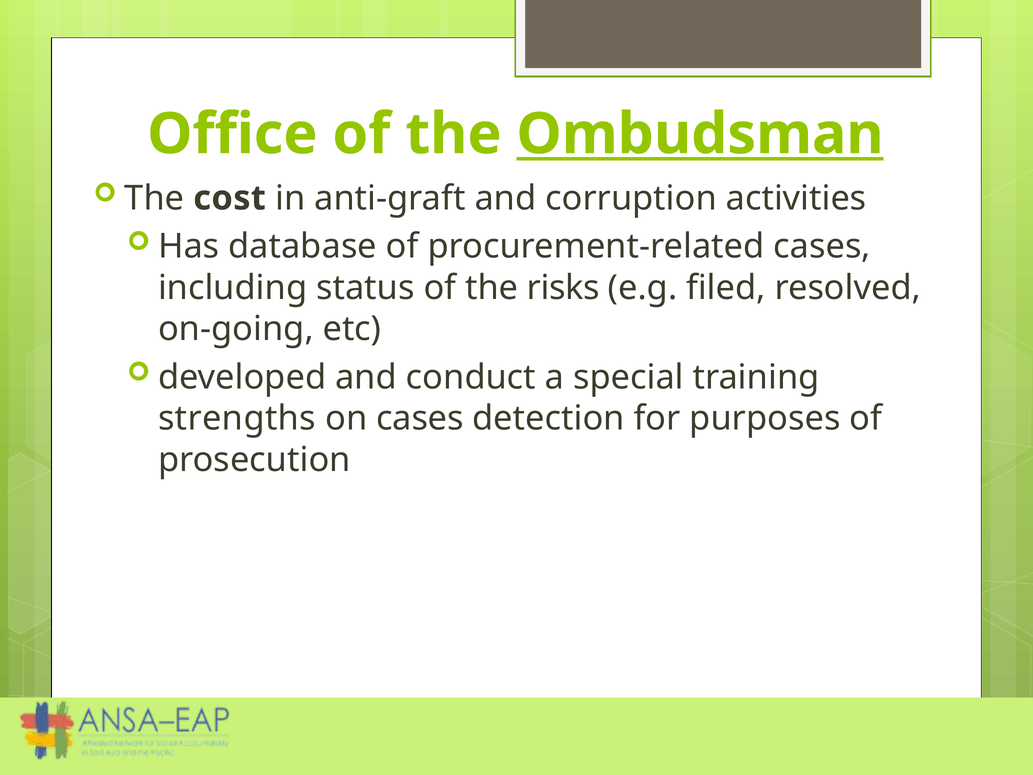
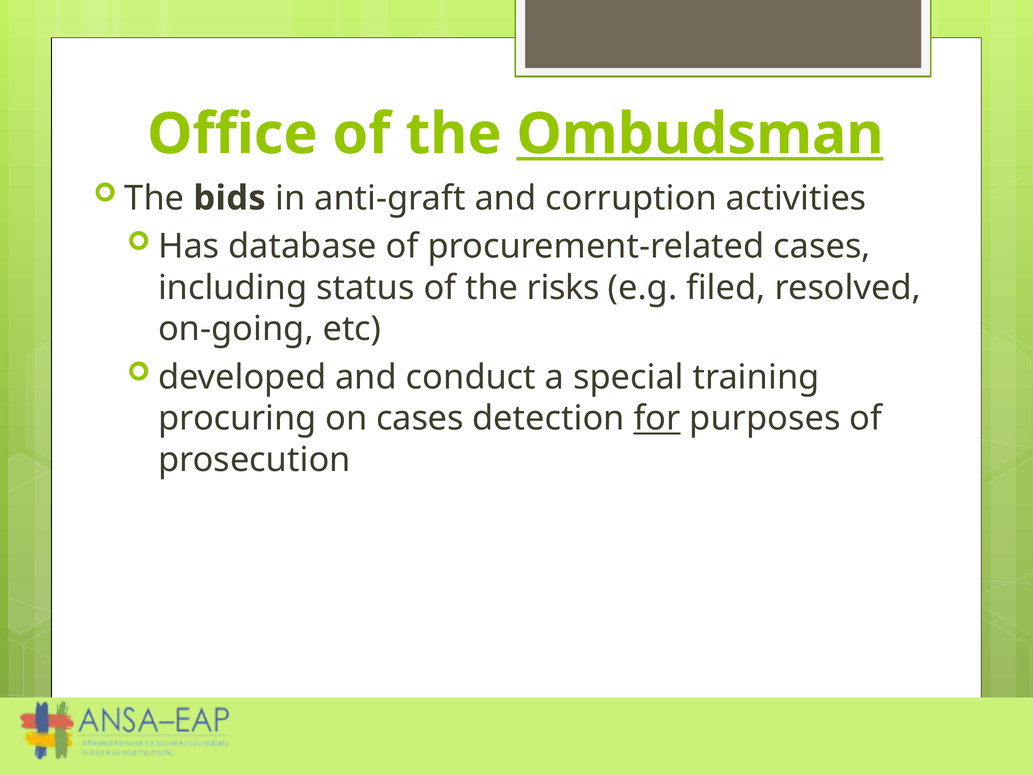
cost: cost -> bids
strengths: strengths -> procuring
for underline: none -> present
